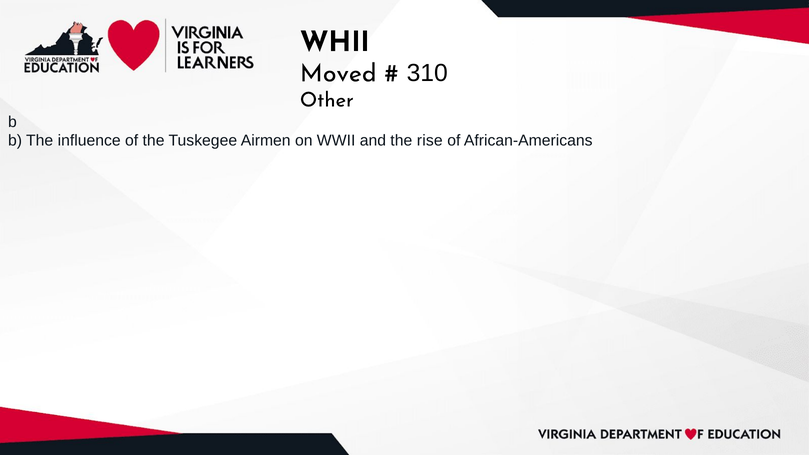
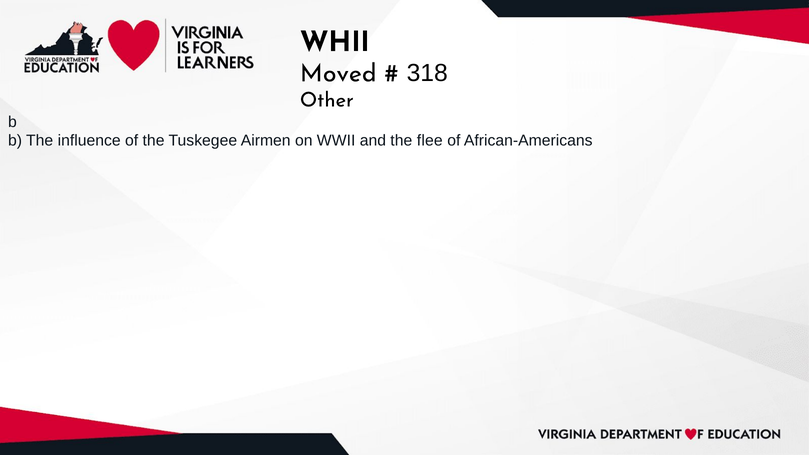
310: 310 -> 318
rise: rise -> flee
